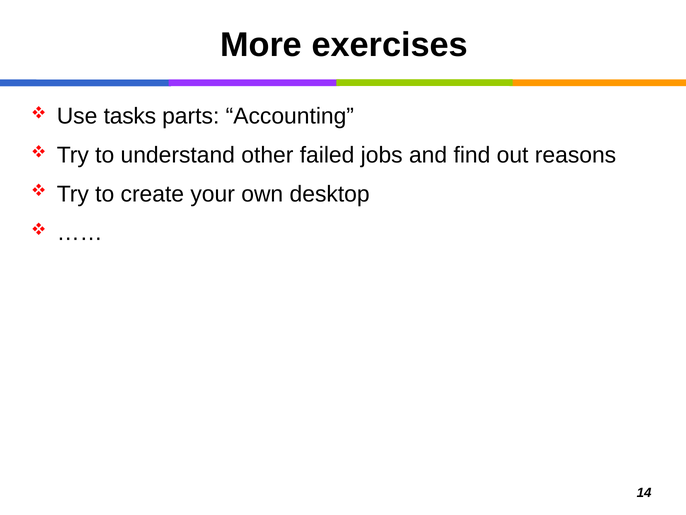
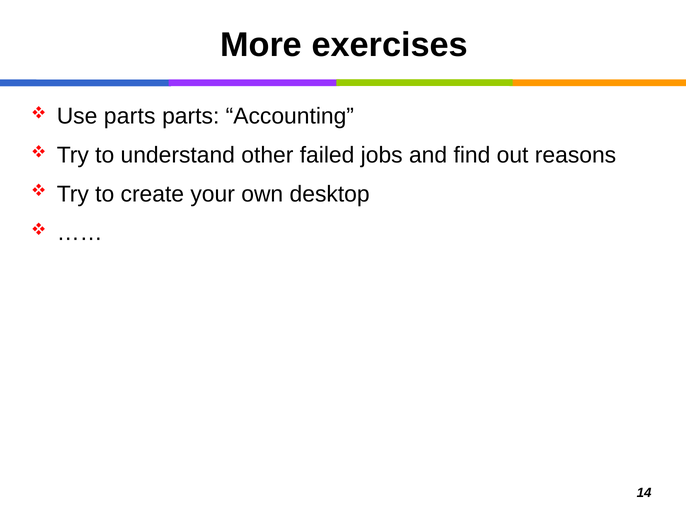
Use tasks: tasks -> parts
